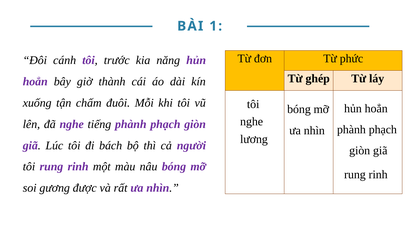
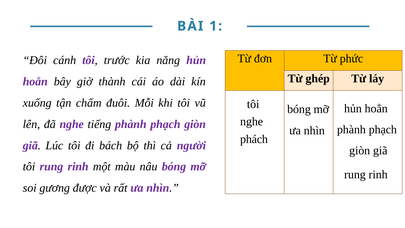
lương: lương -> phách
